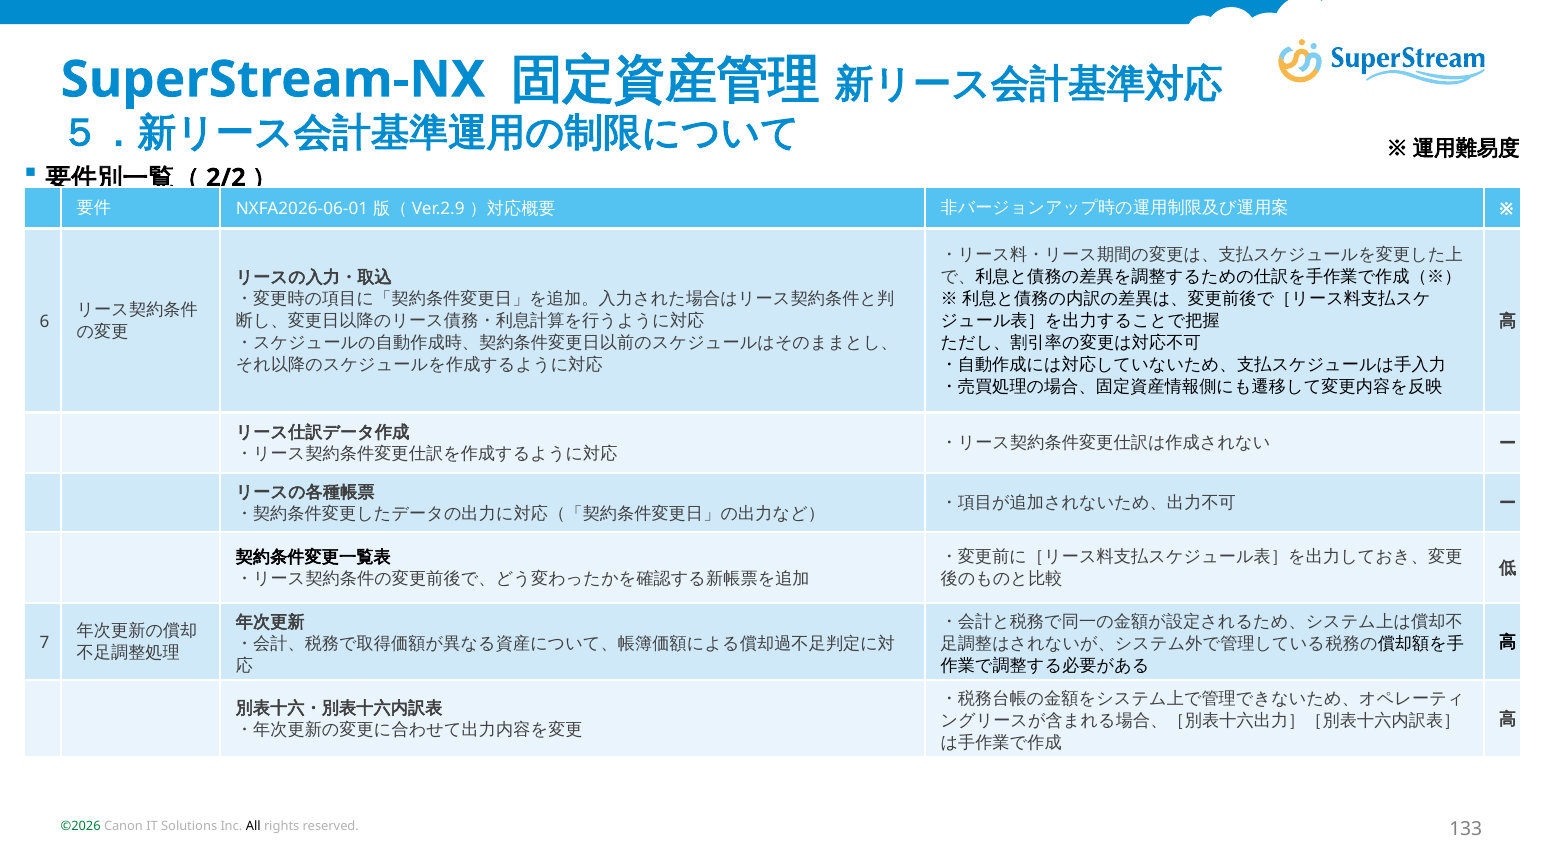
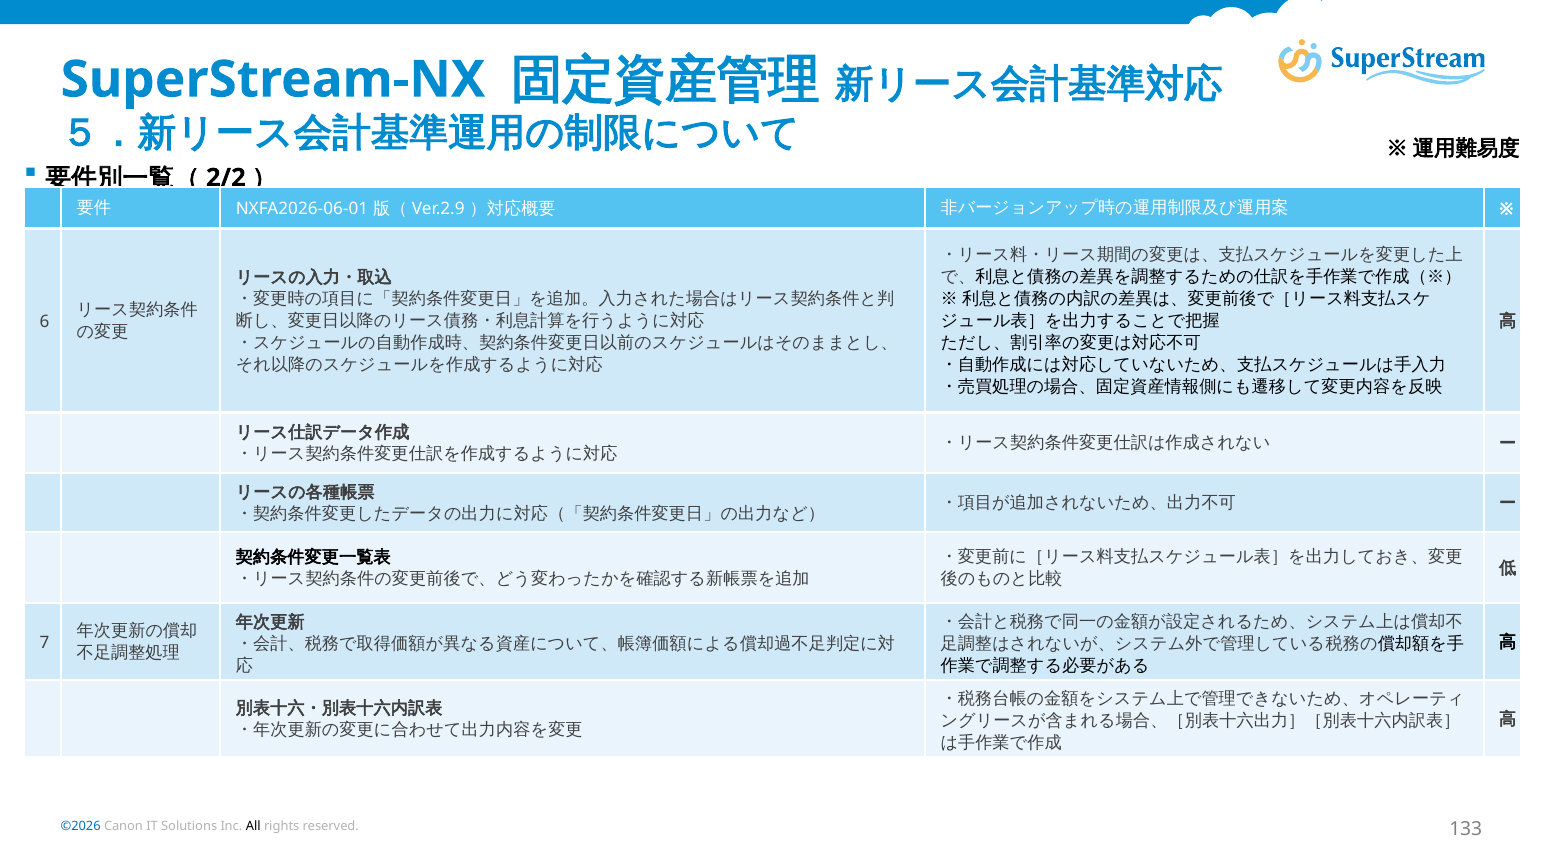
©2026 colour: green -> blue
